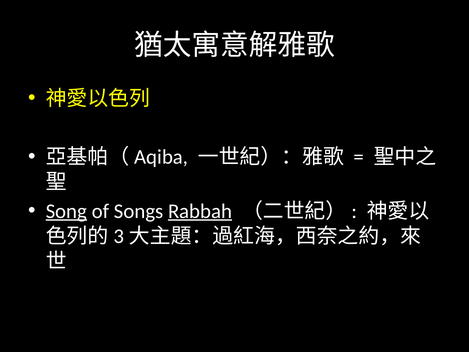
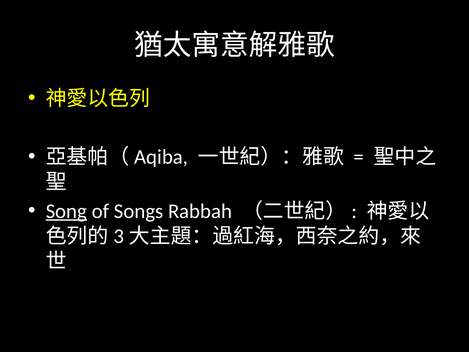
Rabbah underline: present -> none
